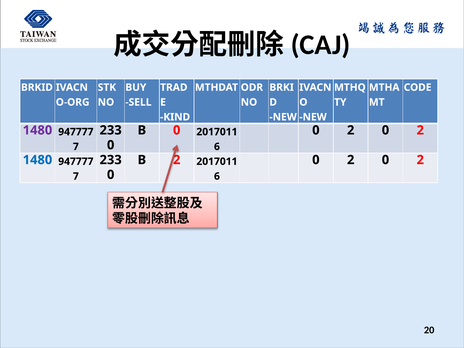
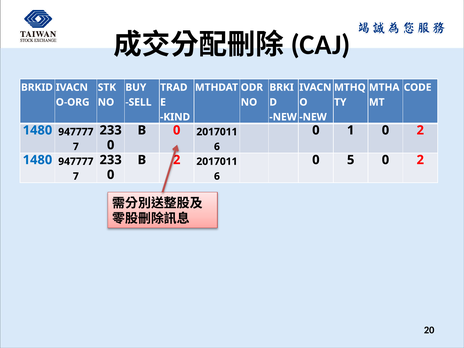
1480 at (37, 130) colour: purple -> blue
2 at (351, 130): 2 -> 1
2 at (351, 160): 2 -> 5
